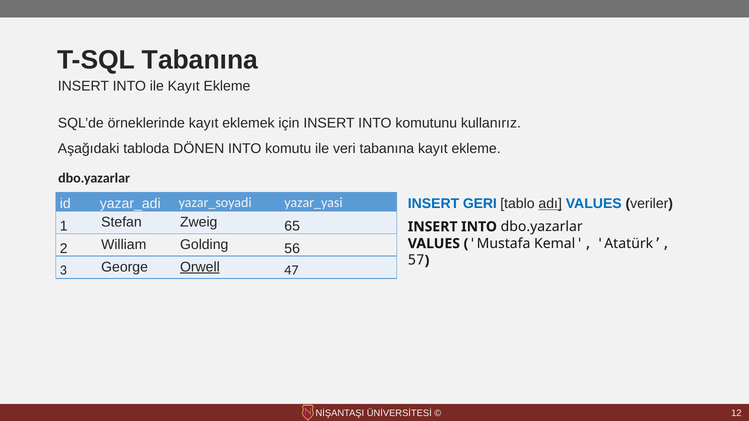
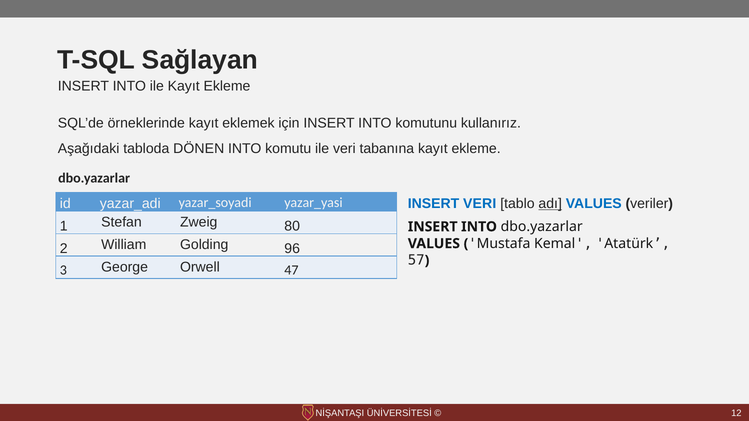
T-SQL Tabanına: Tabanına -> Sağlayan
INSERT GERI: GERI -> VERI
65: 65 -> 80
56: 56 -> 96
Orwell underline: present -> none
